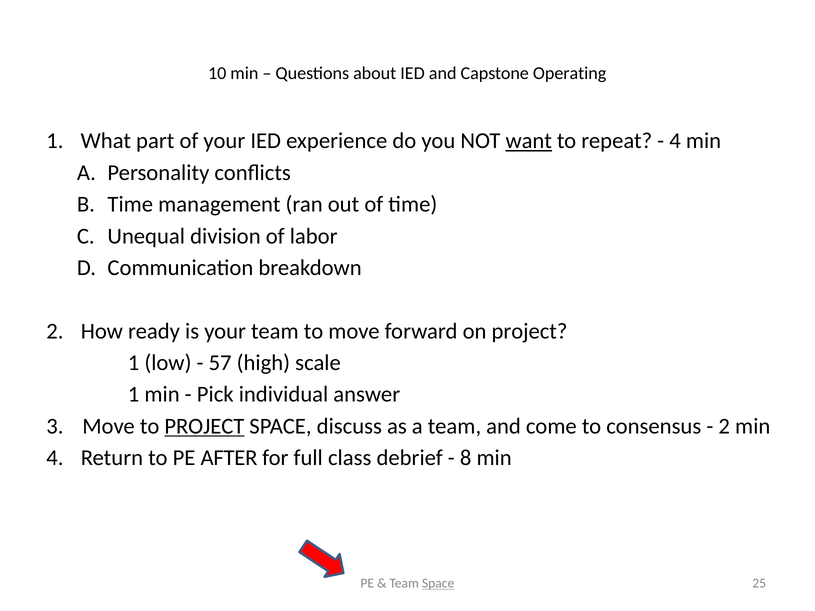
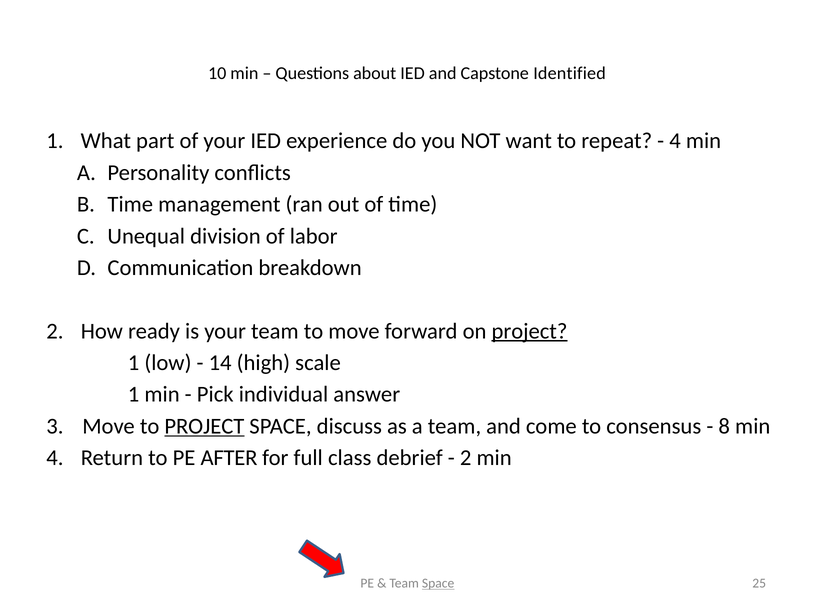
Operating: Operating -> Identified
want underline: present -> none
project at (529, 331) underline: none -> present
57: 57 -> 14
2 at (724, 426): 2 -> 8
8 at (466, 458): 8 -> 2
